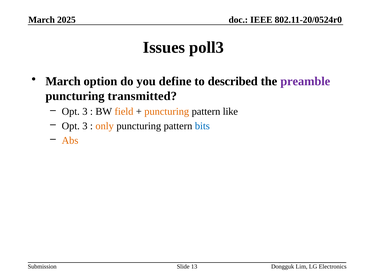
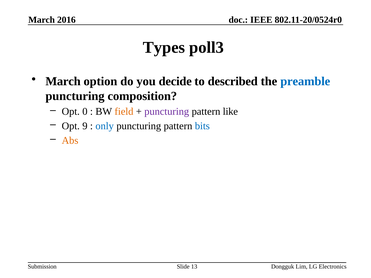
2025: 2025 -> 2016
Issues: Issues -> Types
define: define -> decide
preamble colour: purple -> blue
transmitted: transmitted -> composition
3 at (85, 112): 3 -> 0
puncturing at (167, 112) colour: orange -> purple
3 at (85, 126): 3 -> 9
only colour: orange -> blue
